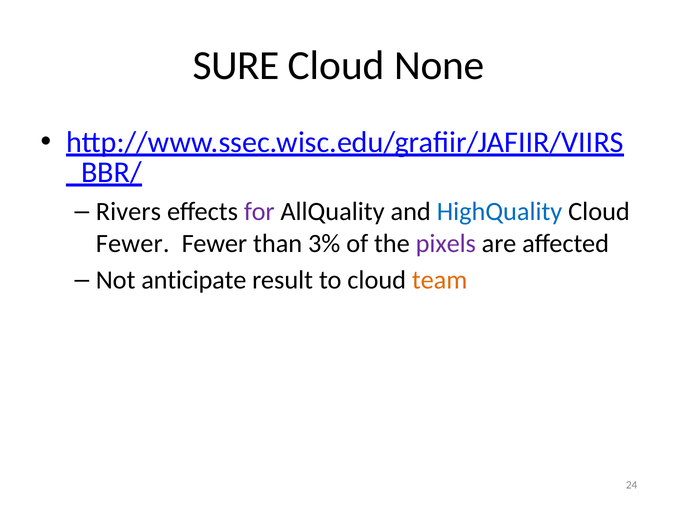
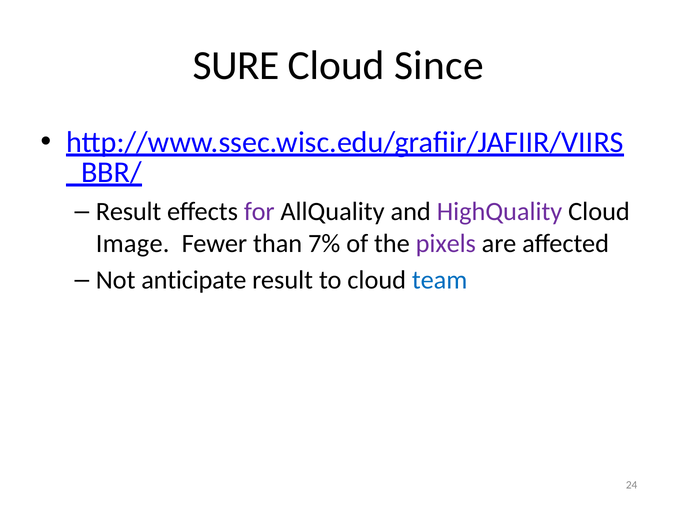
None: None -> Since
Rivers at (128, 212): Rivers -> Result
HighQuality colour: blue -> purple
Fewer at (133, 244): Fewer -> Image
3%: 3% -> 7%
team colour: orange -> blue
